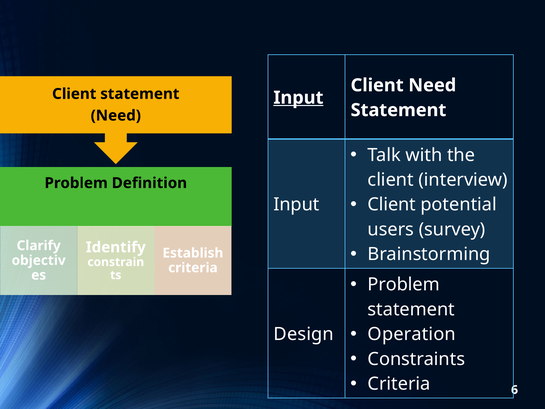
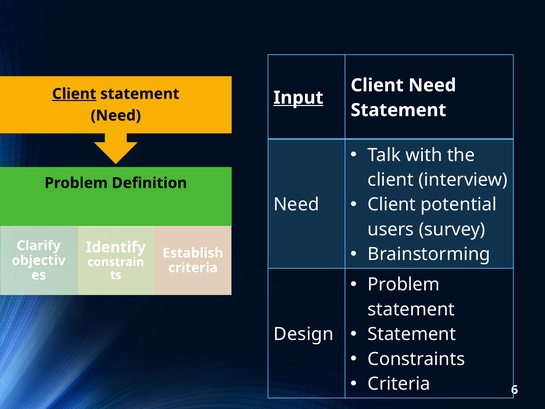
Client at (74, 94) underline: none -> present
Input at (296, 205): Input -> Need
Operation at (412, 334): Operation -> Statement
